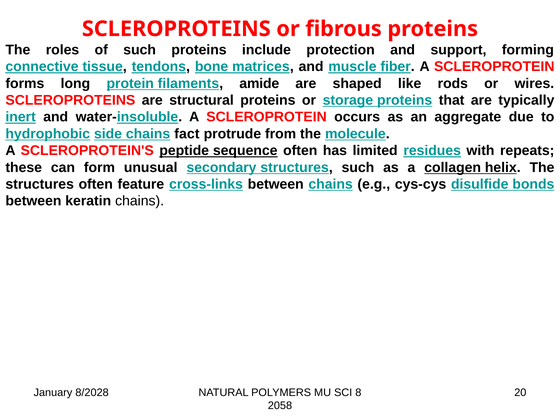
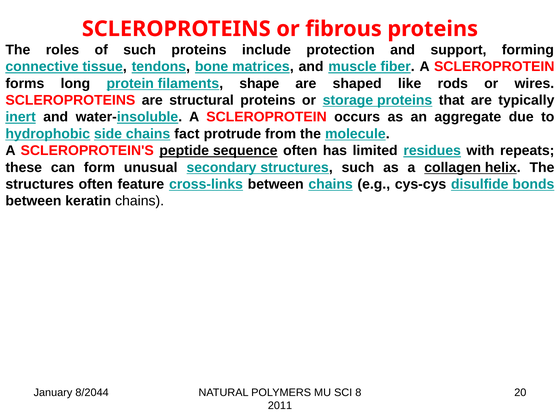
amide: amide -> shape
8/2028: 8/2028 -> 8/2044
2058: 2058 -> 2011
